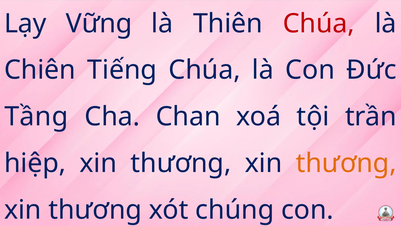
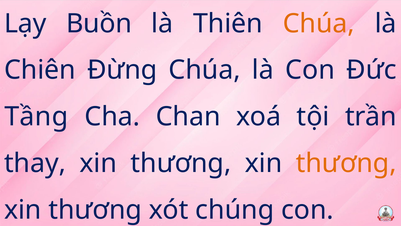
Vững: Vững -> Buồn
Chúa at (319, 23) colour: red -> orange
Tiếng: Tiếng -> Đừng
hiệp: hiệp -> thay
